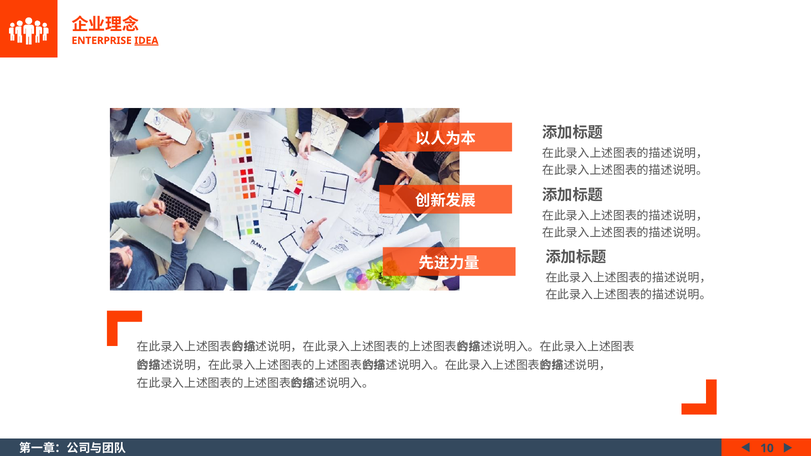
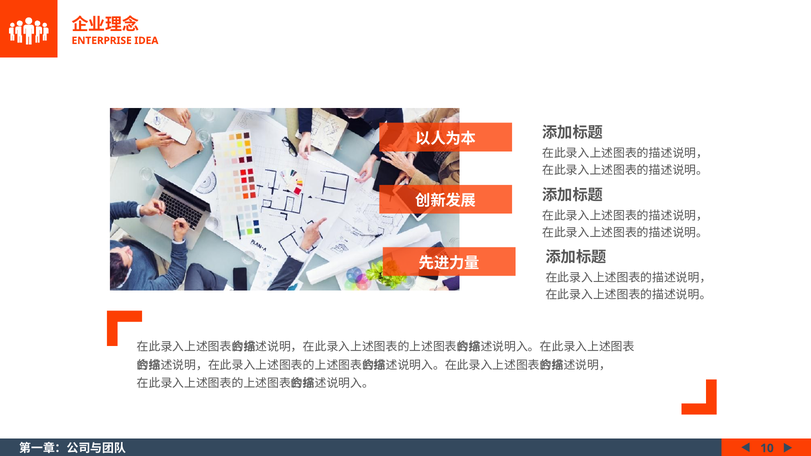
IDEA underline: present -> none
